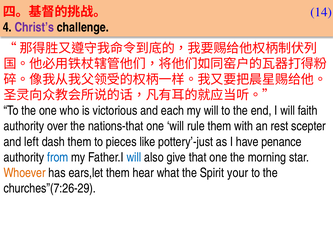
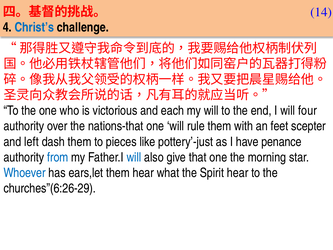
Christ’s colour: purple -> blue
faith: faith -> four
rest: rest -> feet
Whoever colour: orange -> blue
Spirit your: your -> hear
churches”(7:26-29: churches”(7:26-29 -> churches”(6:26-29
